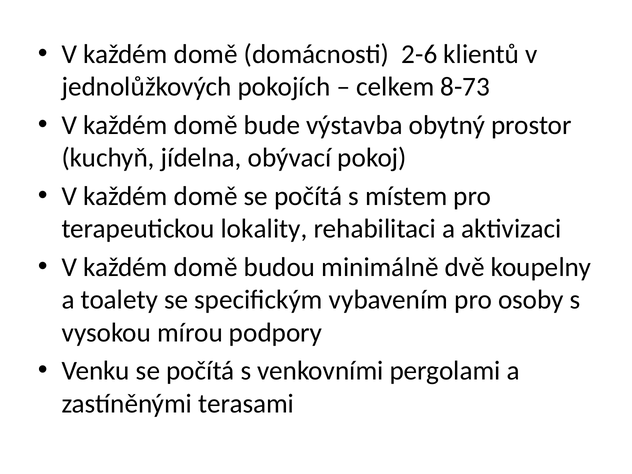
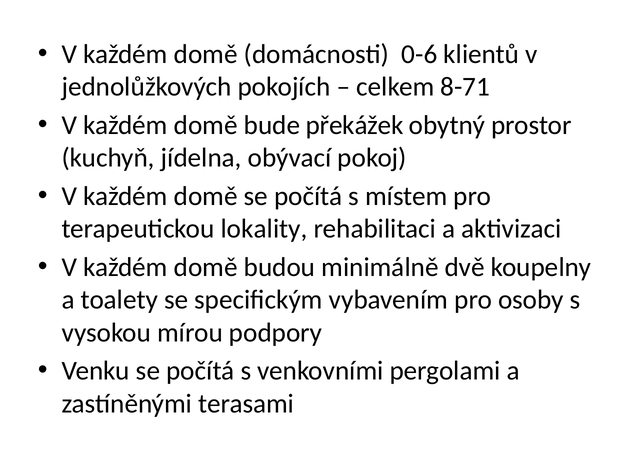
2-6: 2-6 -> 0-6
8-73: 8-73 -> 8-71
výstavba: výstavba -> překážek
